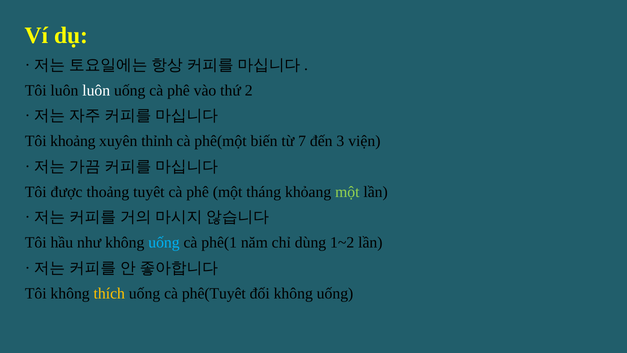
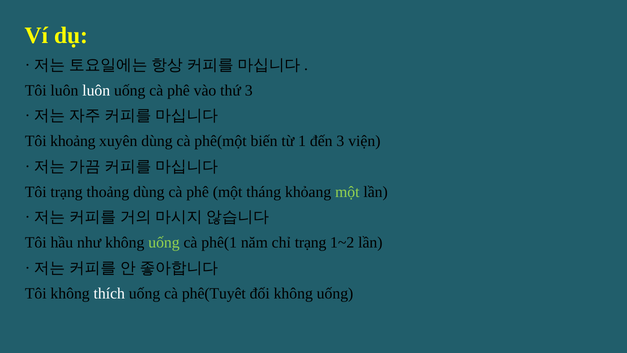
thứ 2: 2 -> 3
xuyên thỉnh: thỉnh -> dùng
7: 7 -> 1
Tôi được: được -> trạng
thoảng tuyêt: tuyêt -> dùng
uống at (164, 242) colour: light blue -> light green
chỉ dùng: dùng -> trạng
thích colour: yellow -> white
